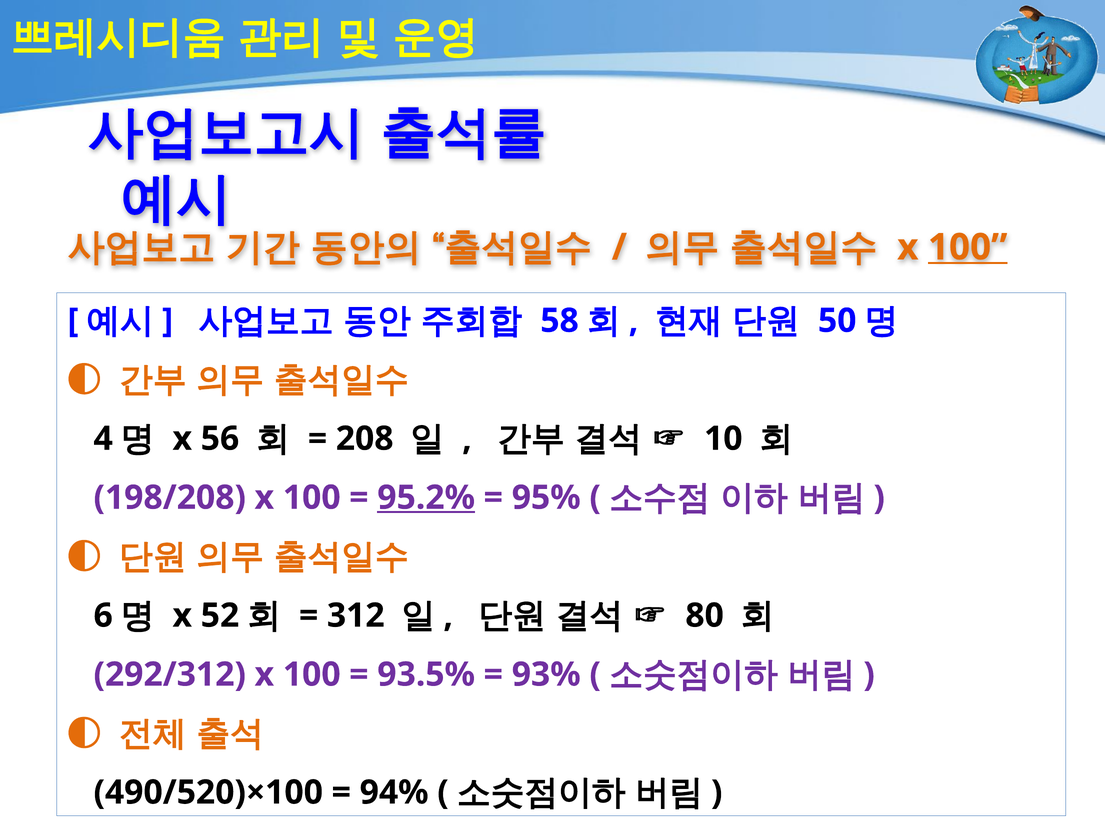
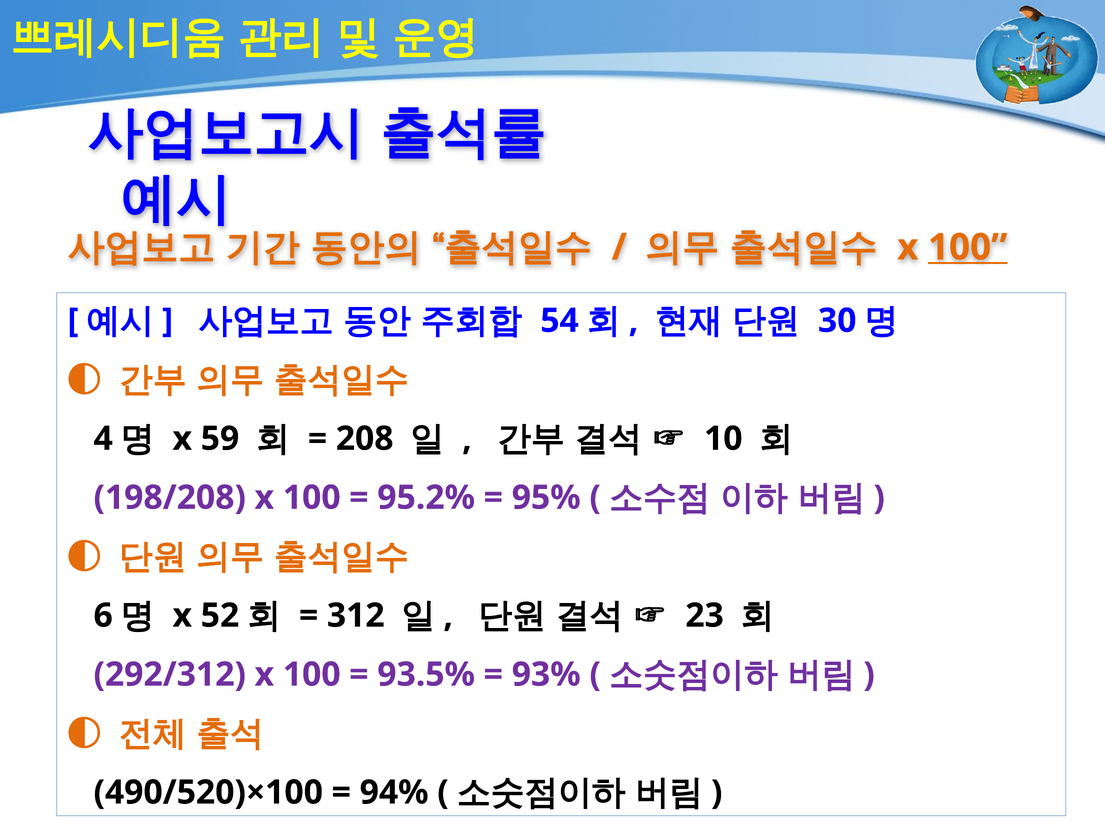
58: 58 -> 54
50: 50 -> 30
56: 56 -> 59
95.2% underline: present -> none
80: 80 -> 23
